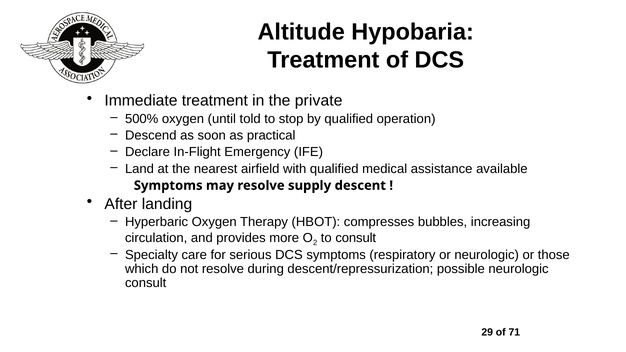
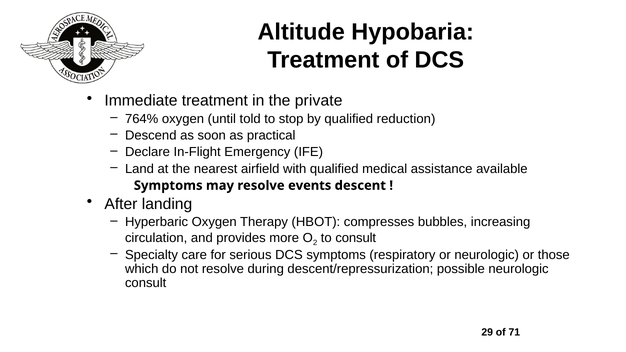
500%: 500% -> 764%
operation: operation -> reduction
supply: supply -> events
